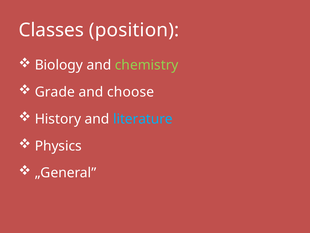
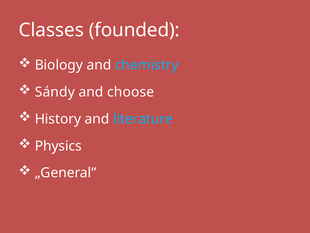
position: position -> founded
chemistry colour: light green -> light blue
Grade: Grade -> Sándy
